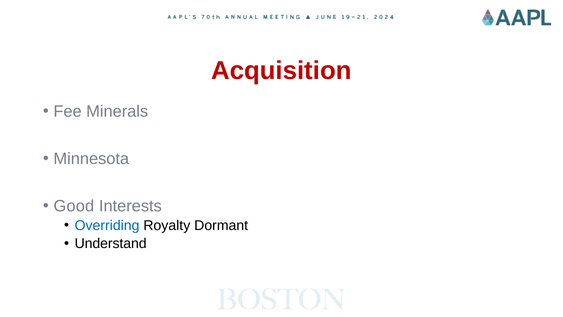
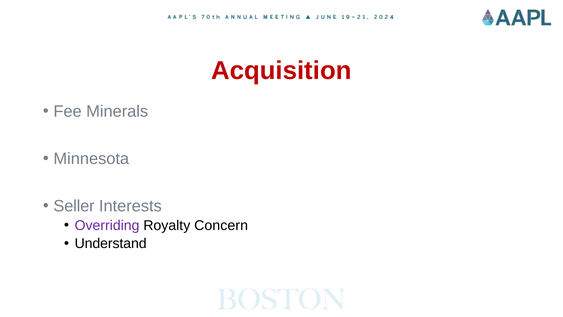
Good: Good -> Seller
Overriding colour: blue -> purple
Dormant: Dormant -> Concern
